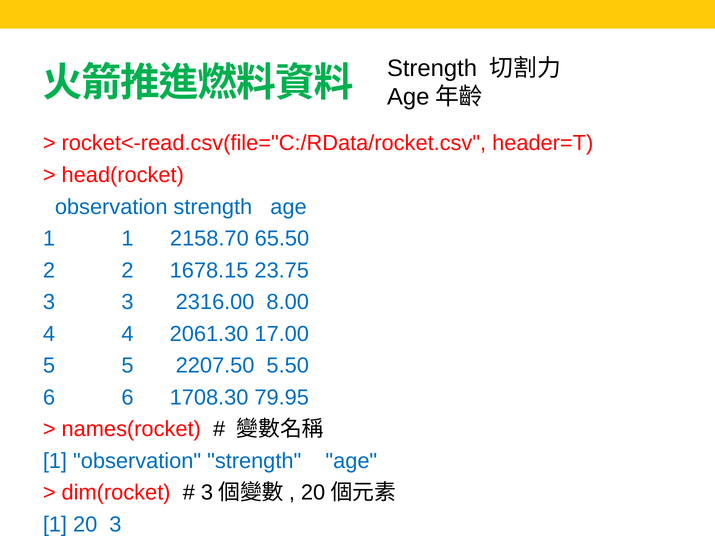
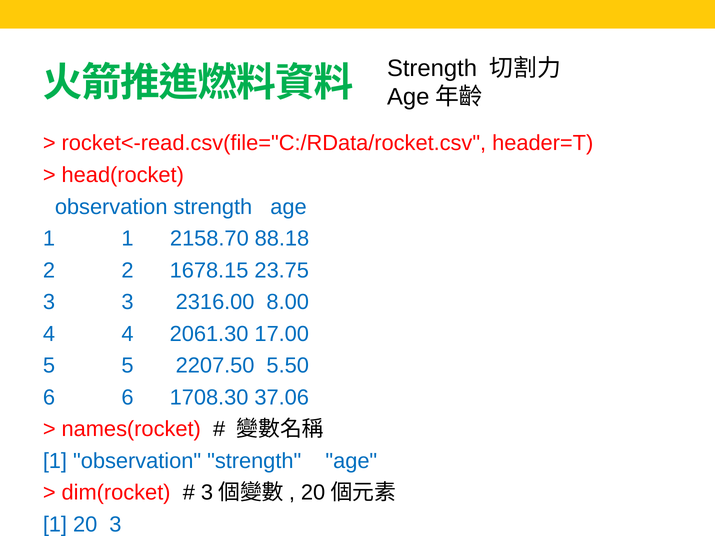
65.50: 65.50 -> 88.18
79.95: 79.95 -> 37.06
